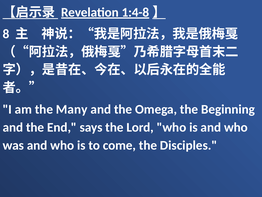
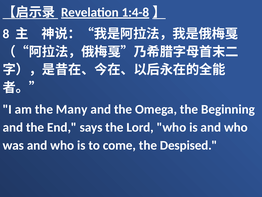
Disciples: Disciples -> Despised
